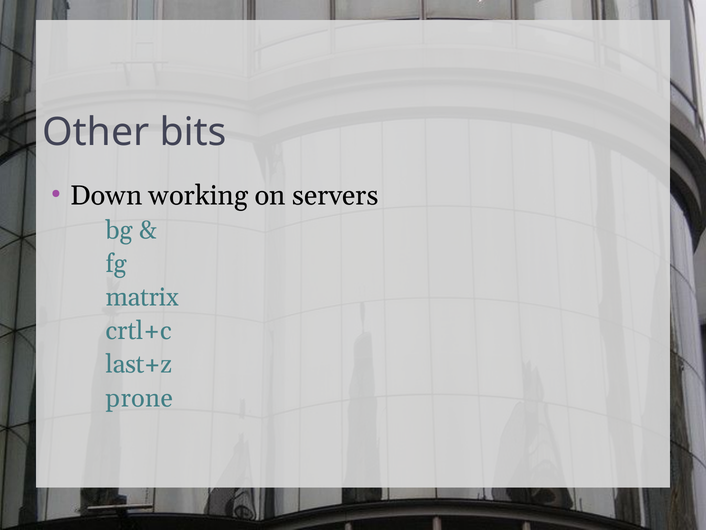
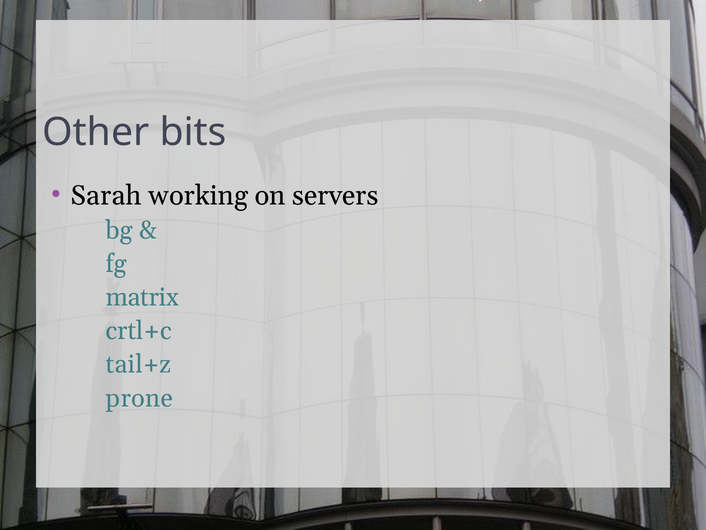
Down: Down -> Sarah
last+z: last+z -> tail+z
